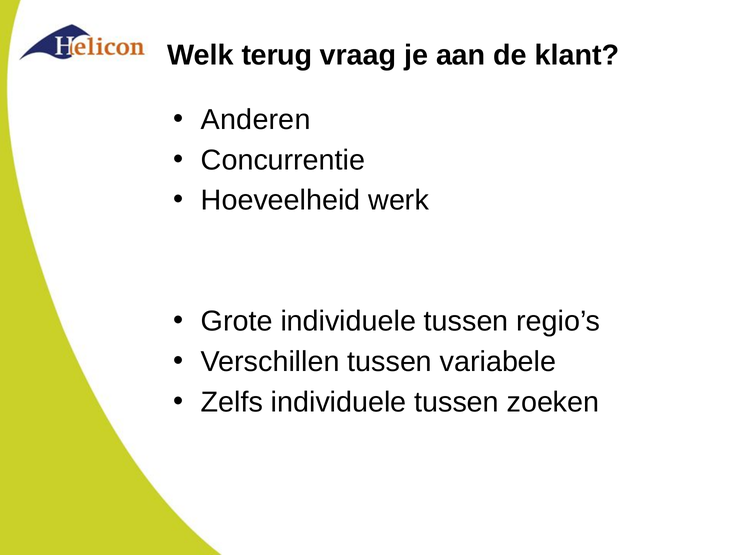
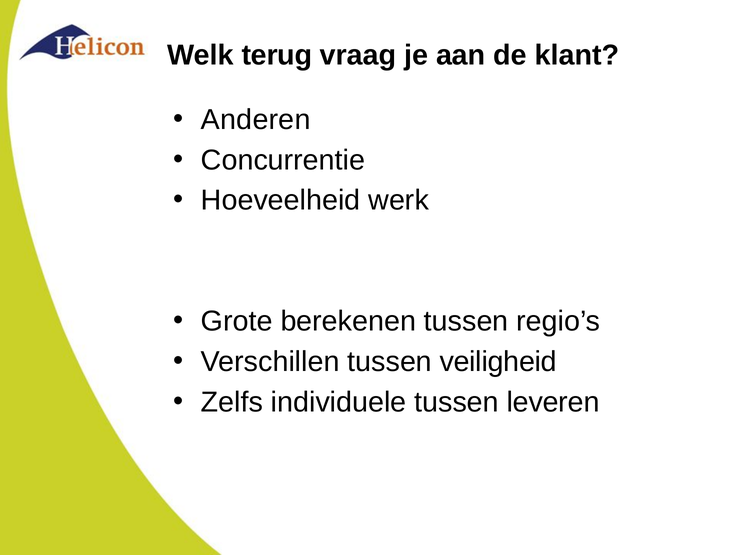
Grote individuele: individuele -> berekenen
variabele: variabele -> veiligheid
zoeken: zoeken -> leveren
